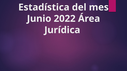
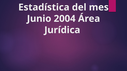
2022: 2022 -> 2004
